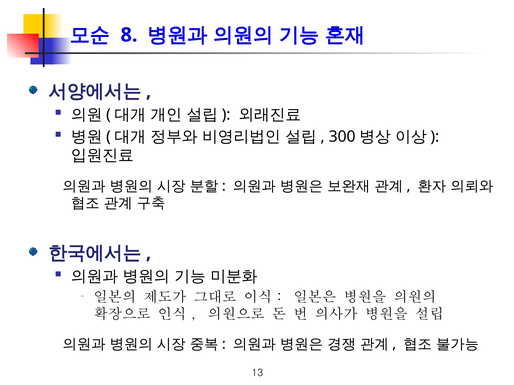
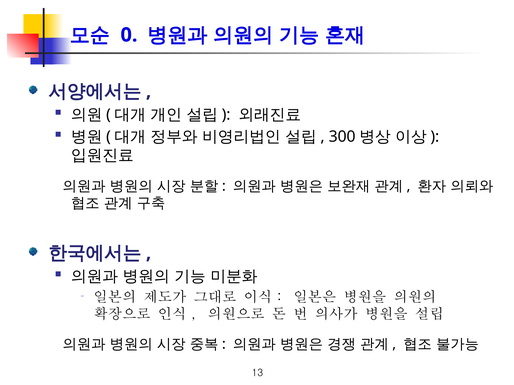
8: 8 -> 0
